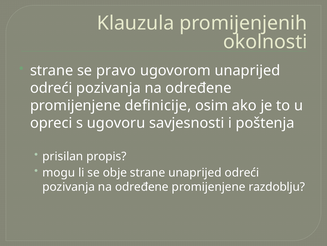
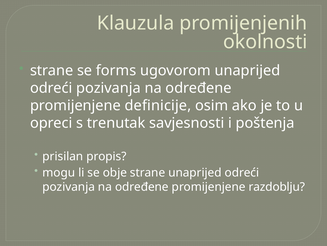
pravo: pravo -> forms
ugovoru: ugovoru -> trenutak
